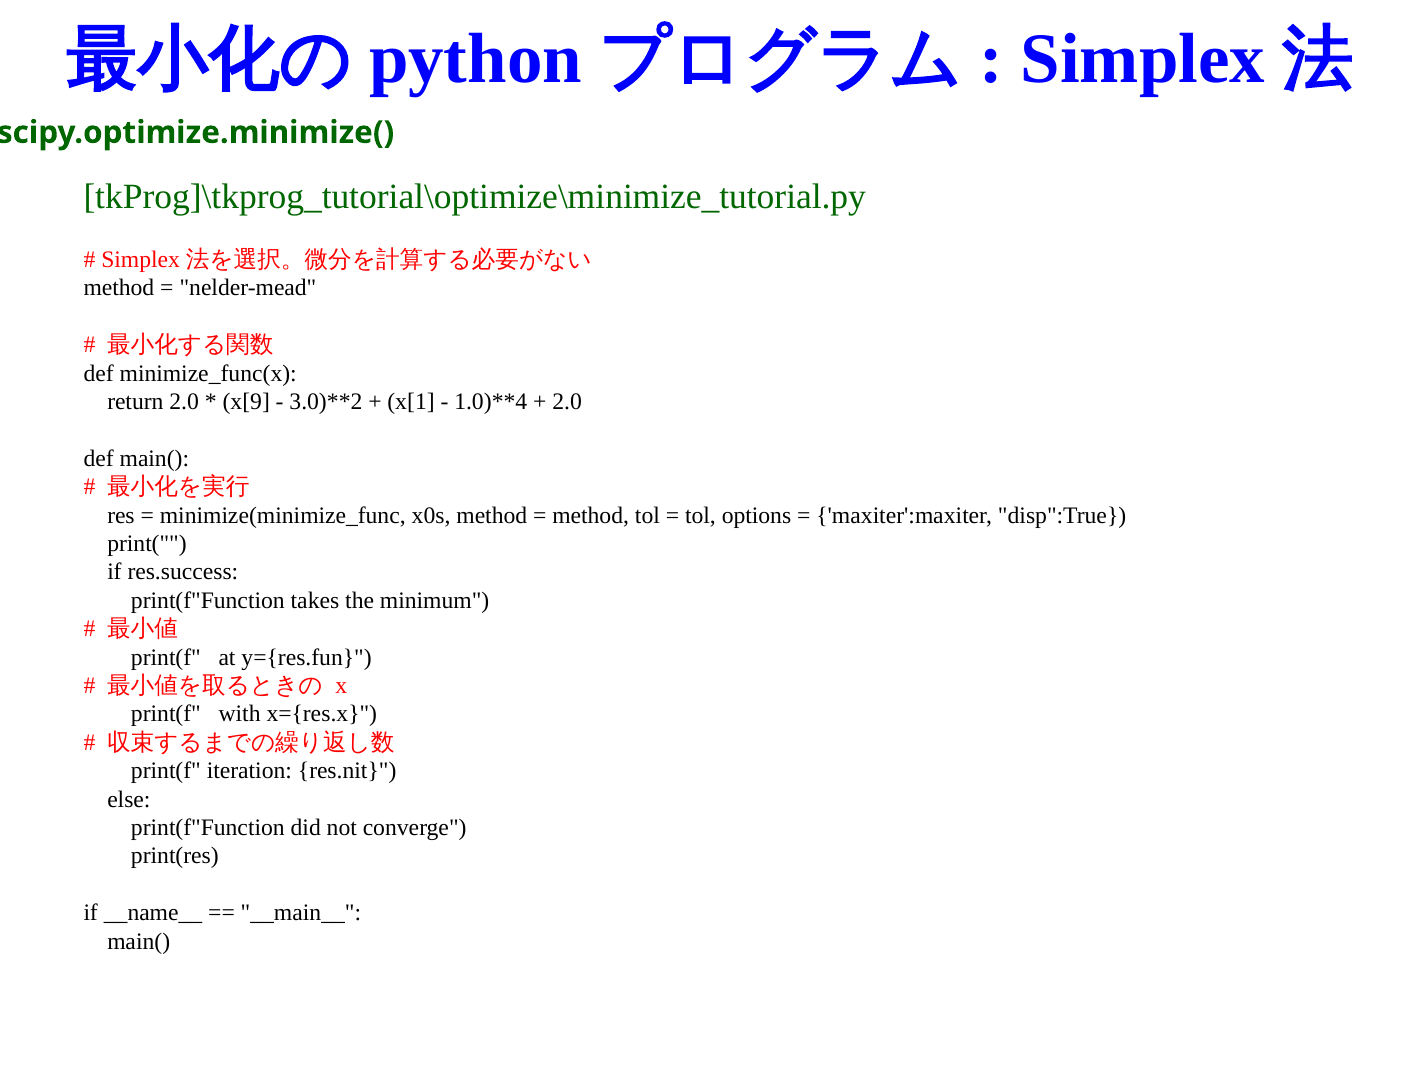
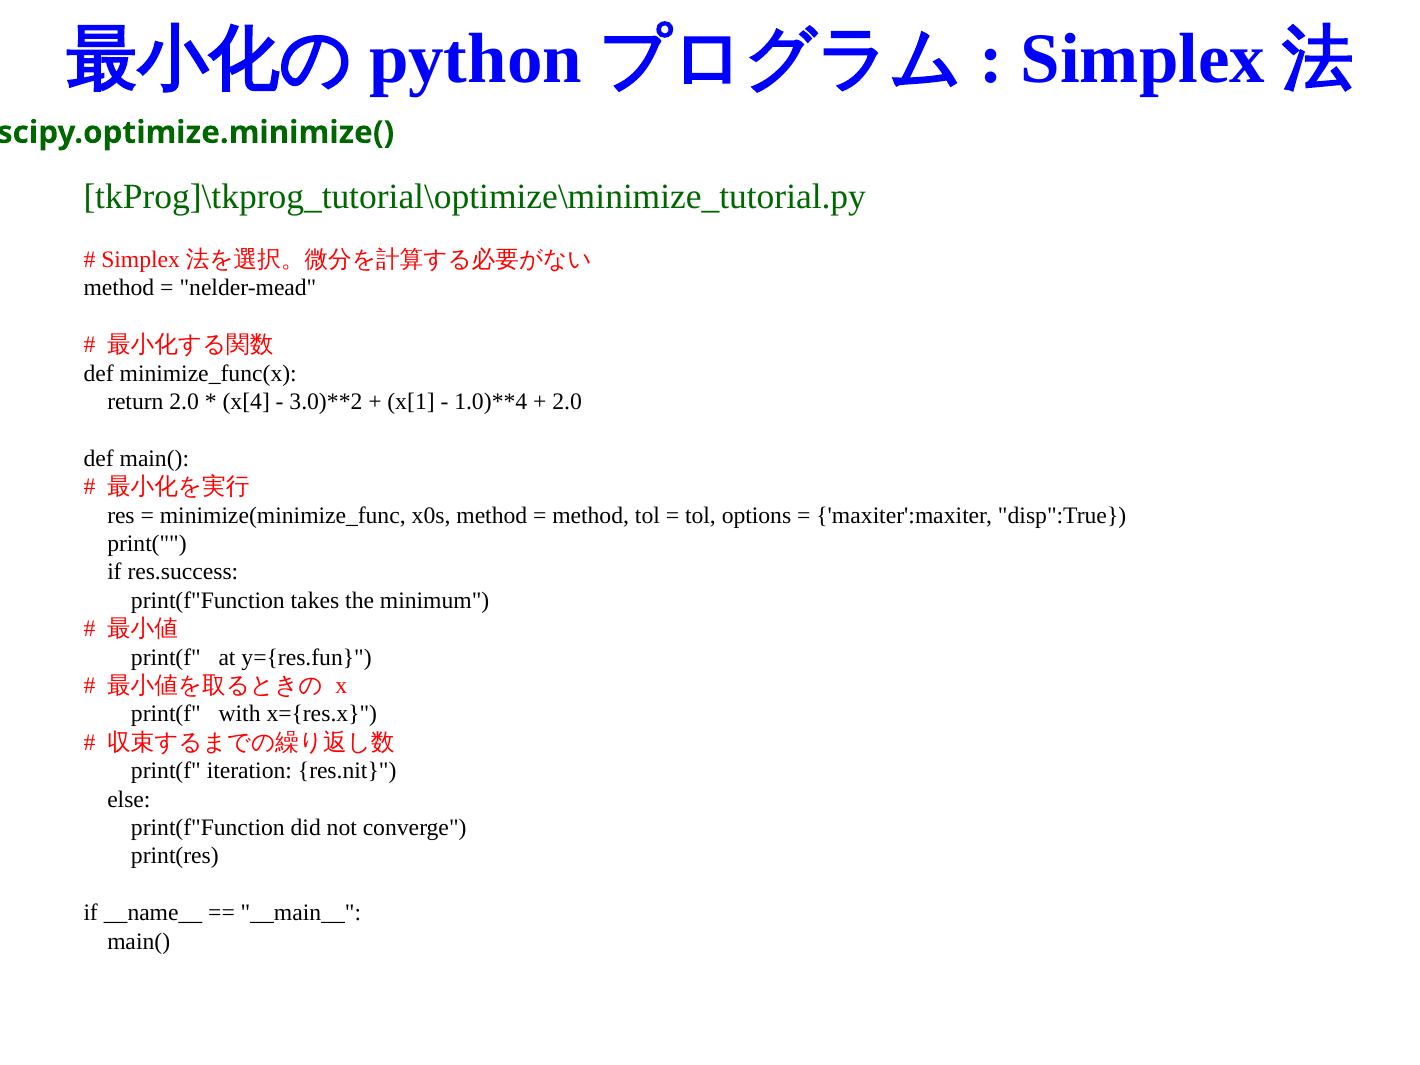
x[9: x[9 -> x[4
